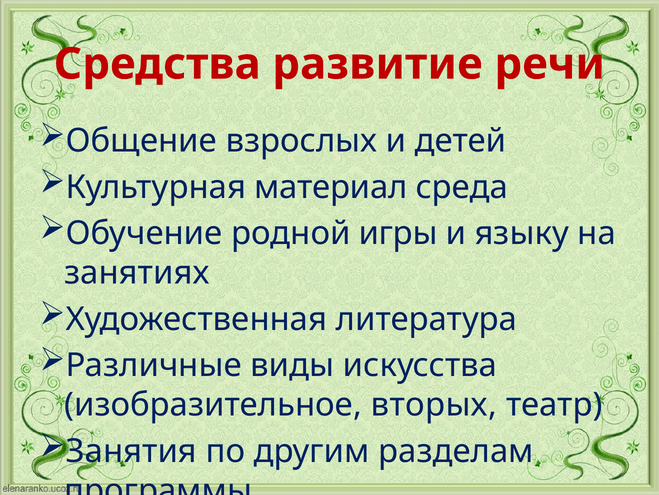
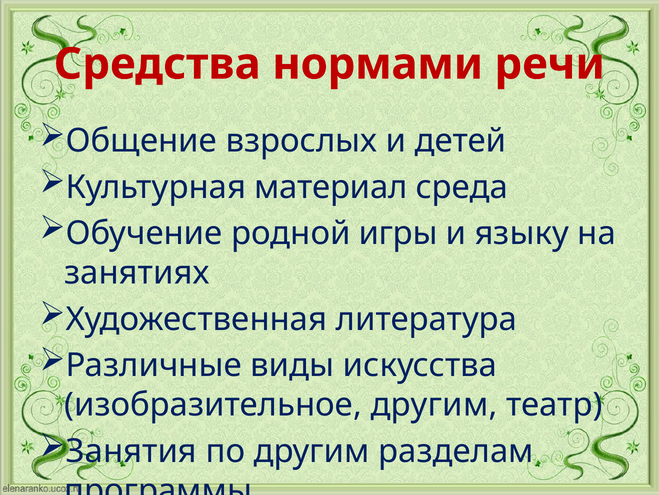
развитие: развитие -> нормами
изобразительное вторых: вторых -> другим
